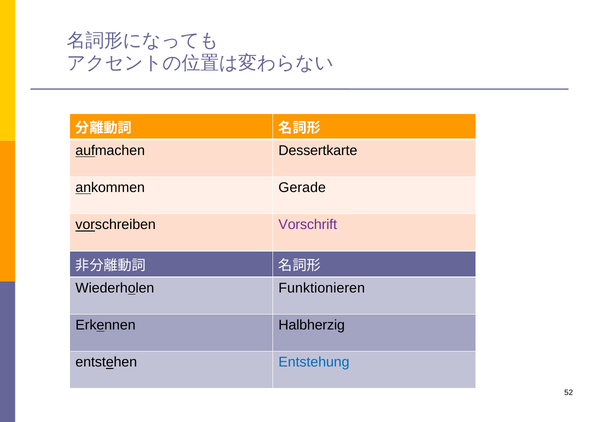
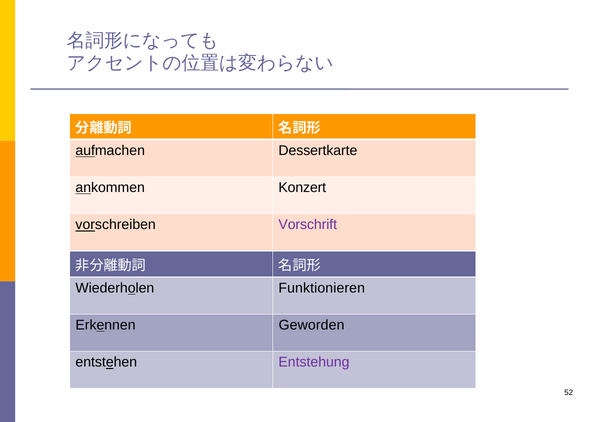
Gerade: Gerade -> Konzert
Halbherzig: Halbherzig -> Geworden
Entstehung colour: blue -> purple
